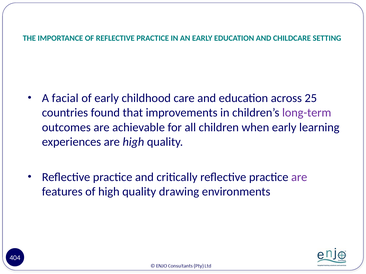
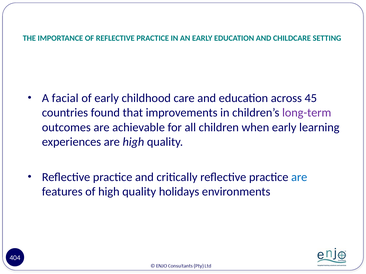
25: 25 -> 45
are at (299, 177) colour: purple -> blue
drawing: drawing -> holidays
